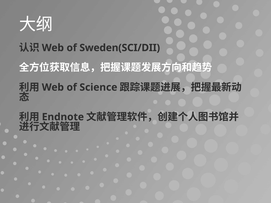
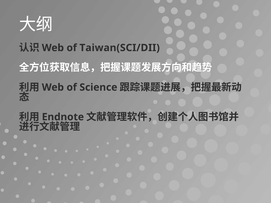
Sweden(SCI/DII: Sweden(SCI/DII -> Taiwan(SCI/DII
